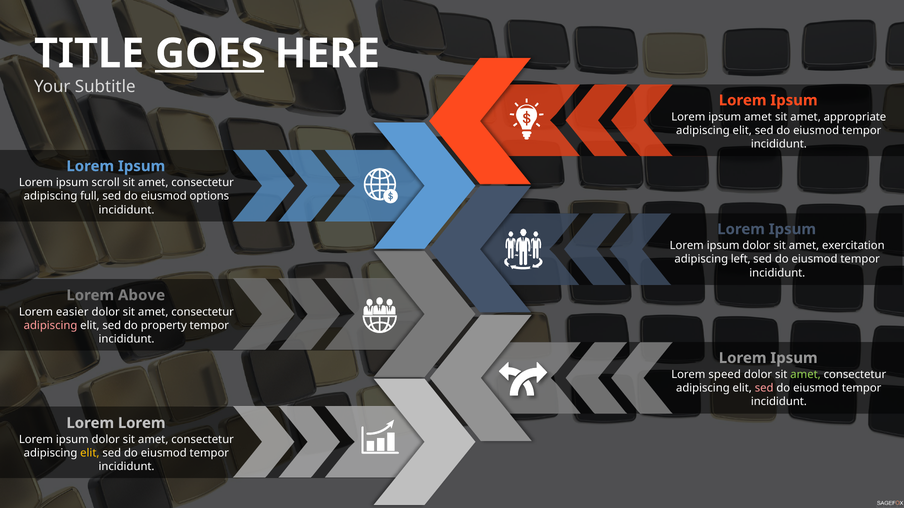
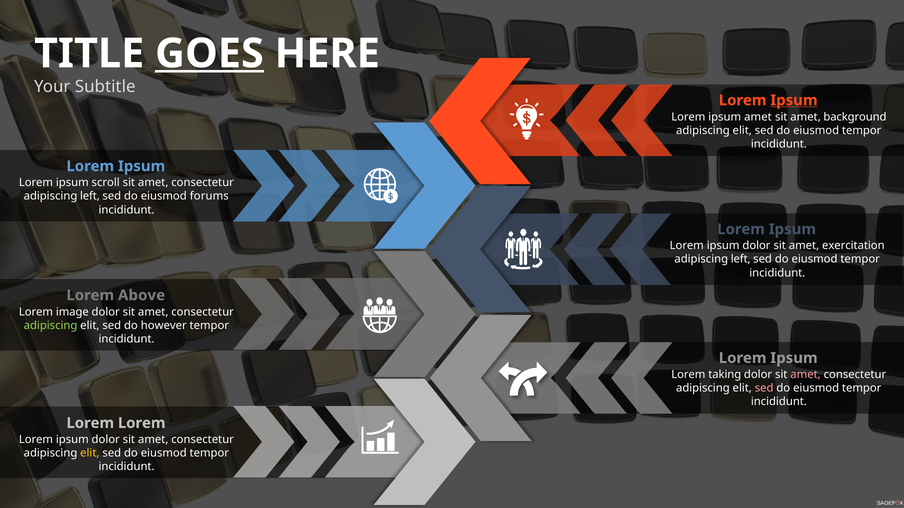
Ipsum at (794, 100) underline: none -> present
appropriate: appropriate -> background
full at (90, 196): full -> left
options: options -> forums
easier: easier -> image
adipiscing at (51, 326) colour: pink -> light green
property: property -> however
speed: speed -> taking
amet at (806, 375) colour: light green -> pink
